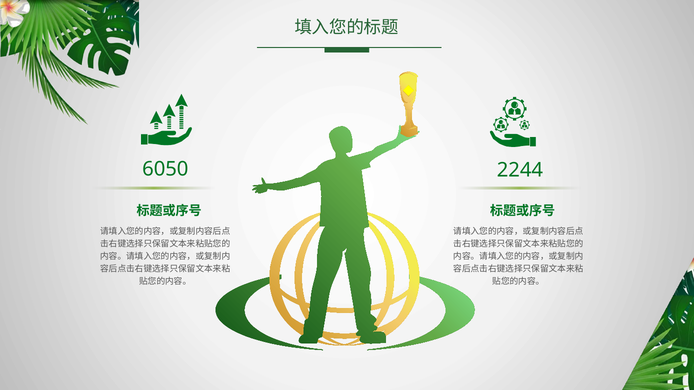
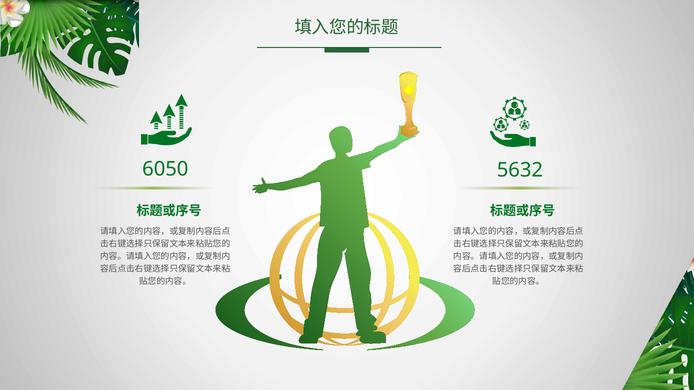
2244: 2244 -> 5632
